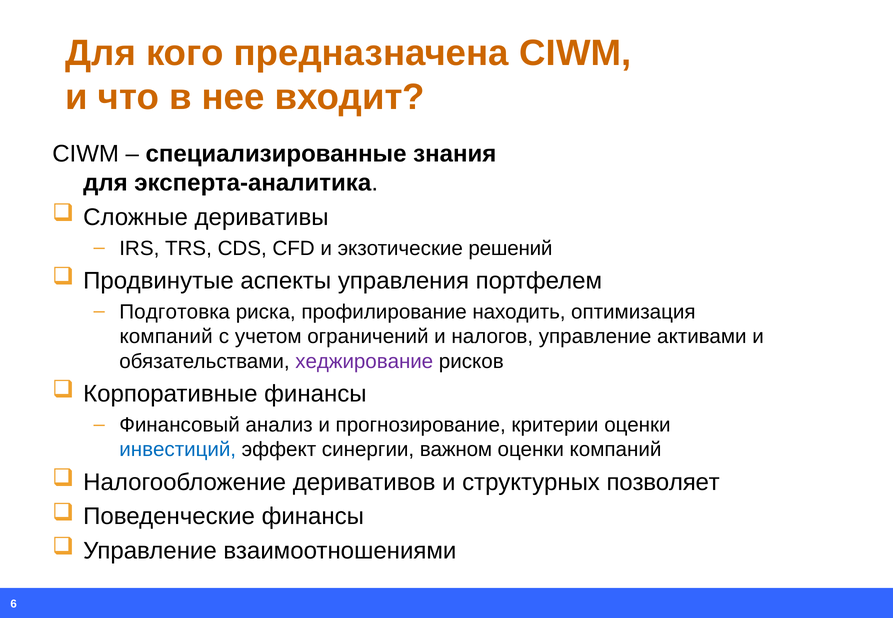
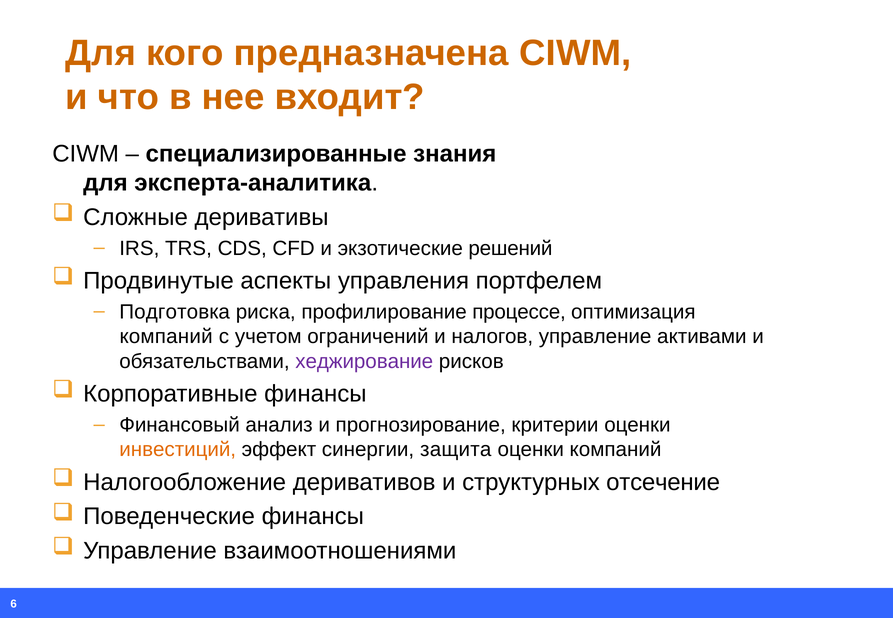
находить: находить -> процессе
инвестиций colour: blue -> orange
важном: важном -> защита
позволяет: позволяет -> отсечение
